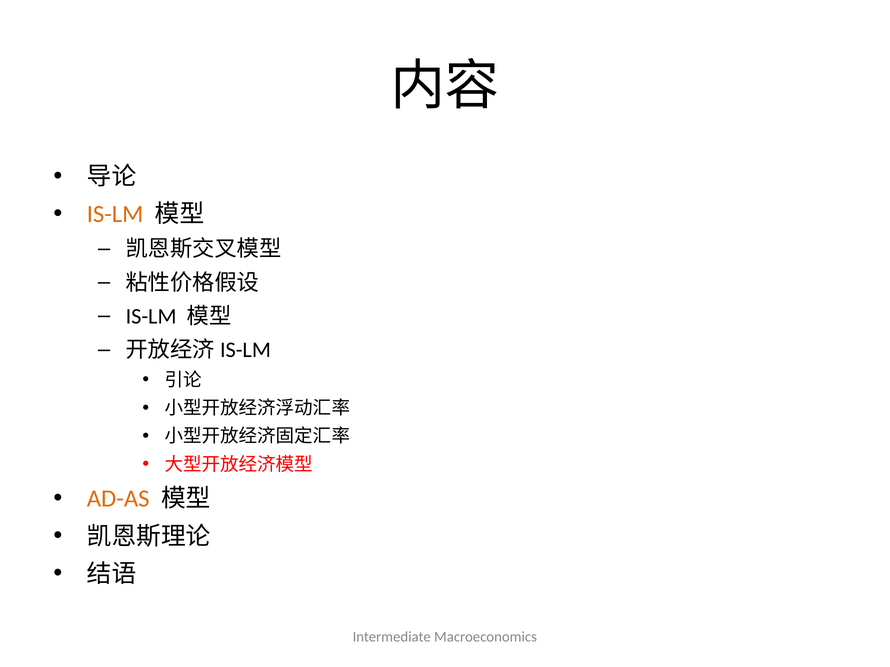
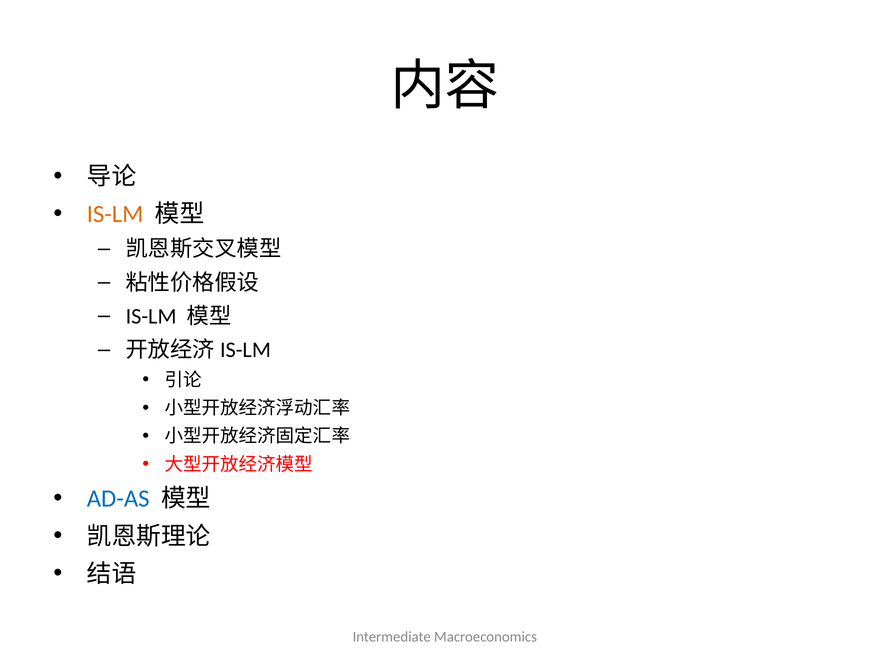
AD-AS colour: orange -> blue
